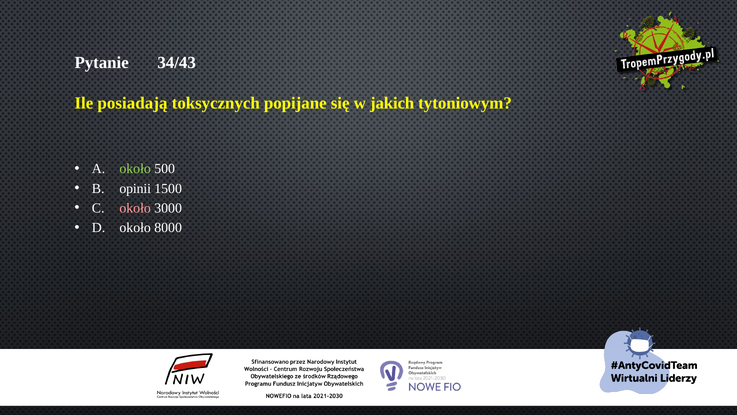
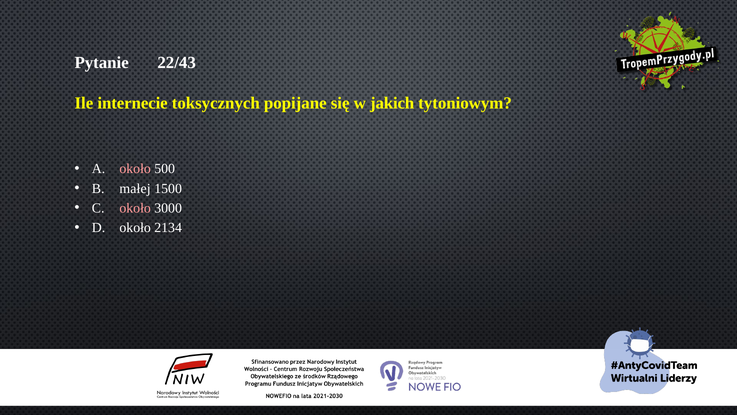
34/43: 34/43 -> 22/43
posiadają: posiadają -> internecie
około at (135, 169) colour: light green -> pink
opinii: opinii -> małej
8000: 8000 -> 2134
